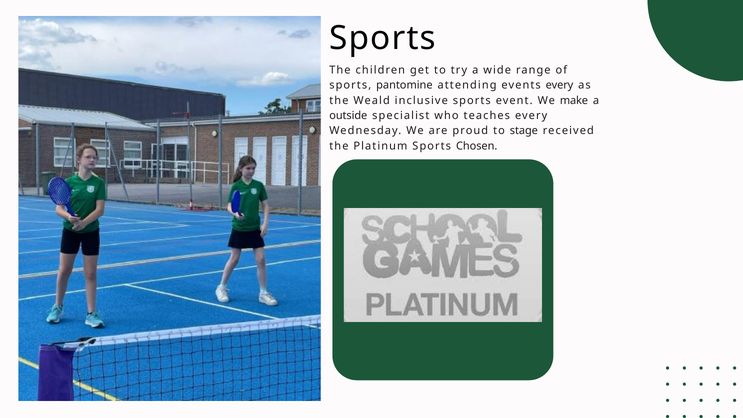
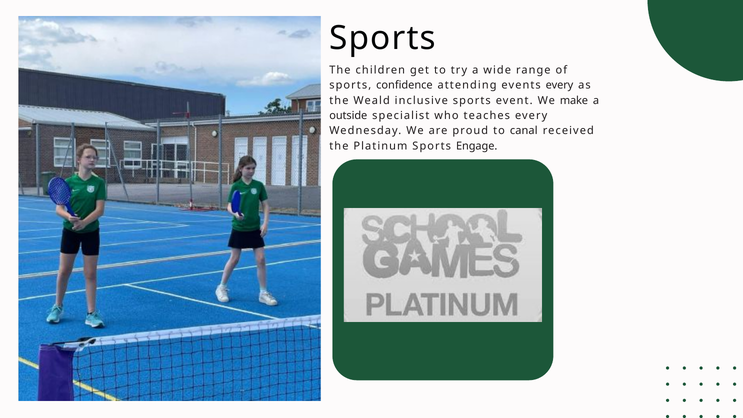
pantomine: pantomine -> confidence
stage: stage -> canal
Chosen: Chosen -> Engage
